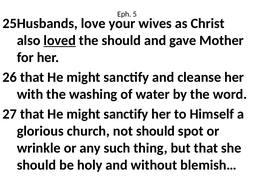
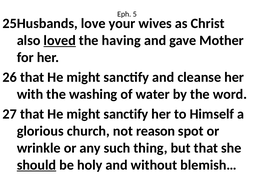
the should: should -> having
not should: should -> reason
should at (36, 165) underline: none -> present
